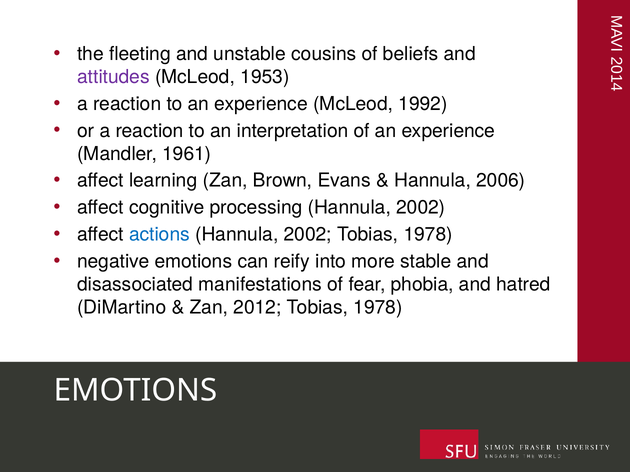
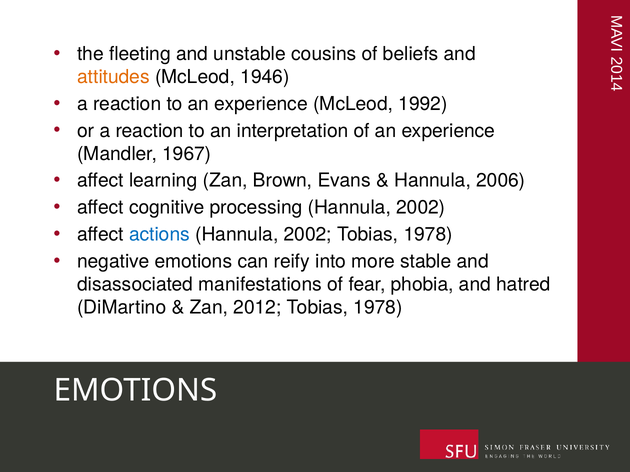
attitudes colour: purple -> orange
1953: 1953 -> 1946
1961: 1961 -> 1967
